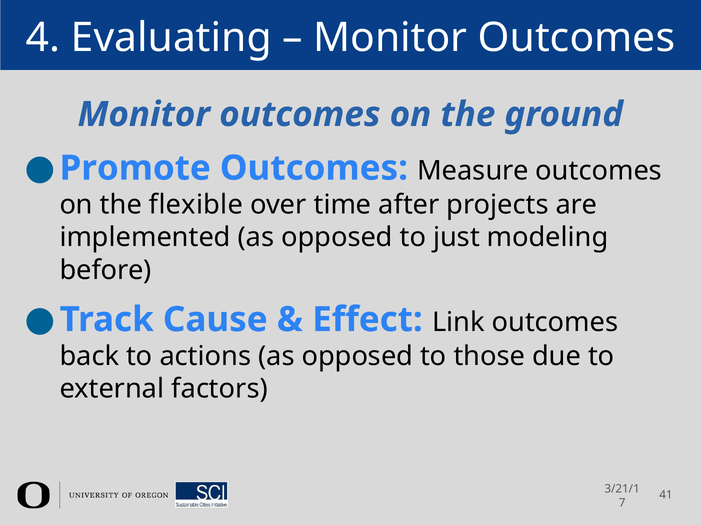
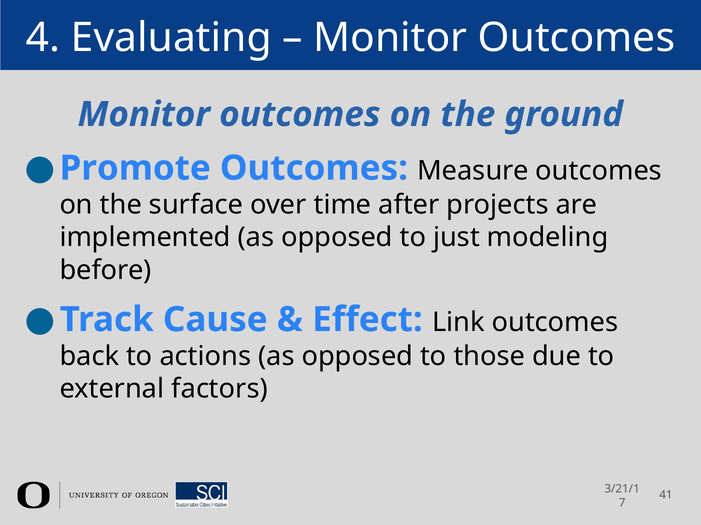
flexible: flexible -> surface
